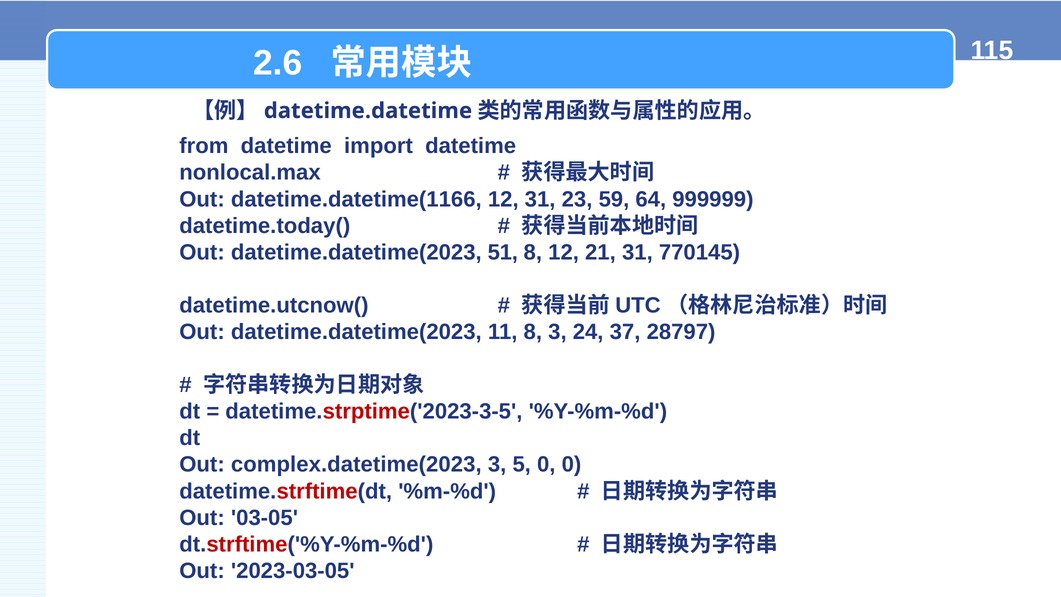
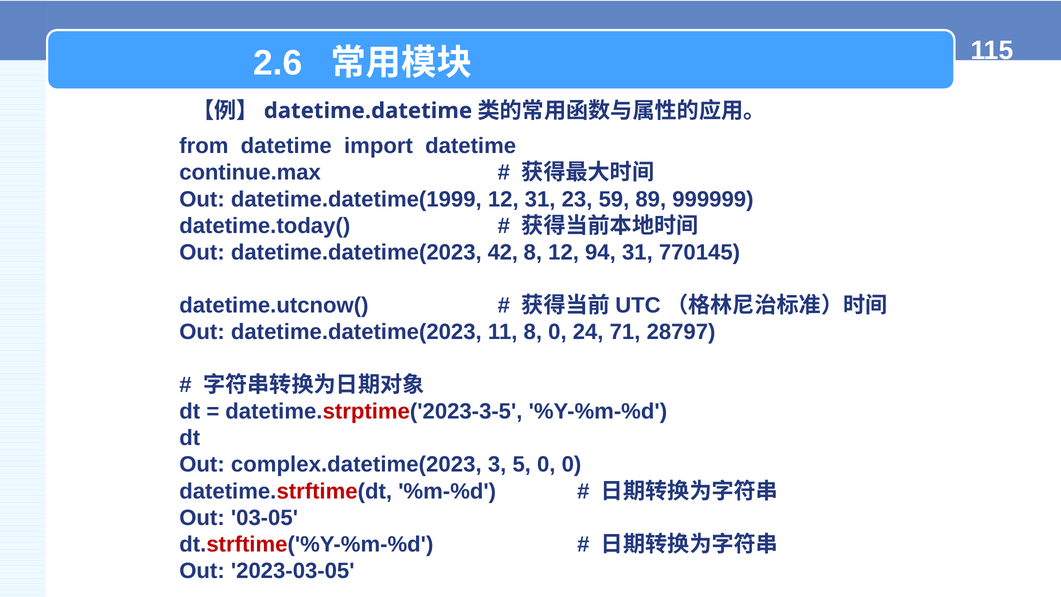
nonlocal.max: nonlocal.max -> continue.max
datetime.datetime(1166: datetime.datetime(1166 -> datetime.datetime(1999
64: 64 -> 89
51: 51 -> 42
21: 21 -> 94
8 3: 3 -> 0
37: 37 -> 71
